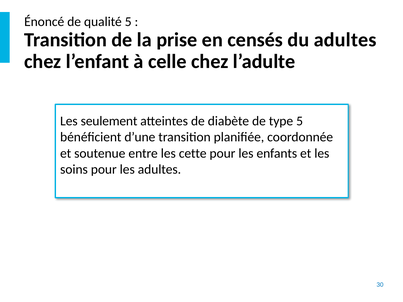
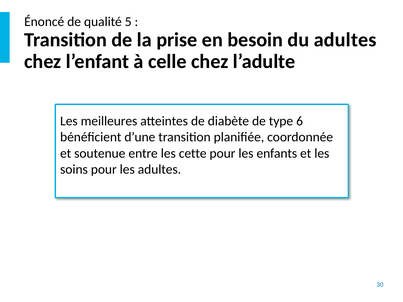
censés: censés -> besoin
seulement: seulement -> meilleures
type 5: 5 -> 6
